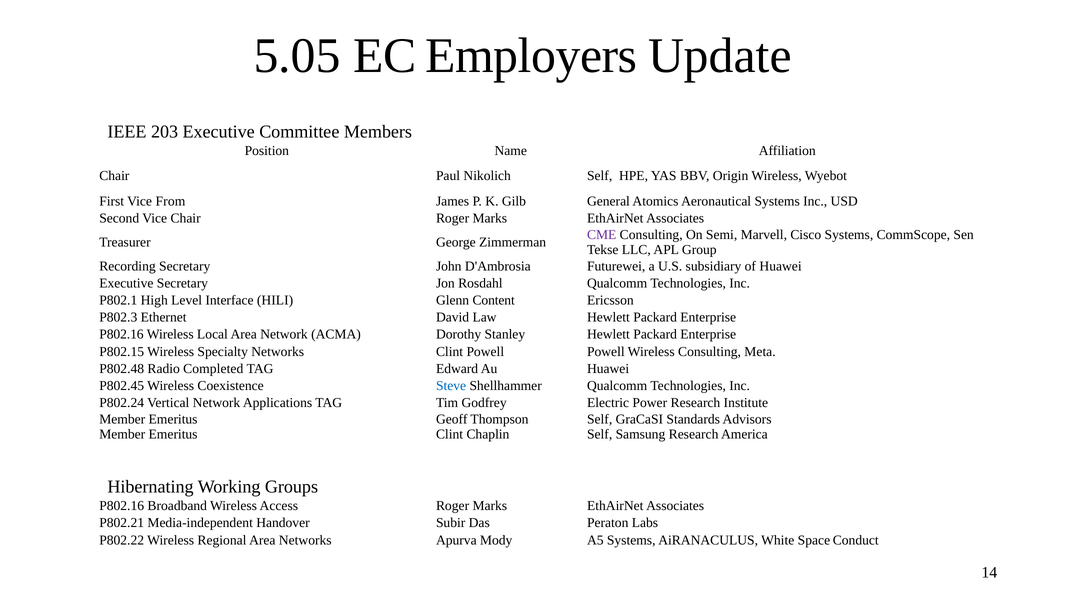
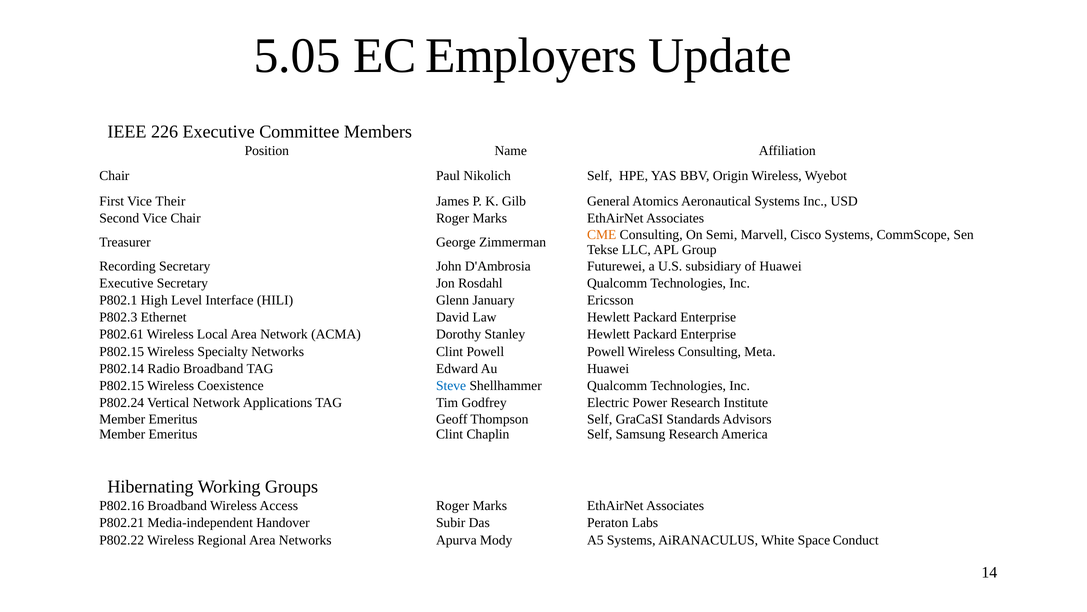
203: 203 -> 226
From: From -> Their
CME colour: purple -> orange
Content: Content -> January
P802.16 at (121, 334): P802.16 -> P802.61
P802.48: P802.48 -> P802.14
Radio Completed: Completed -> Broadband
P802.45 at (122, 385): P802.45 -> P802.15
